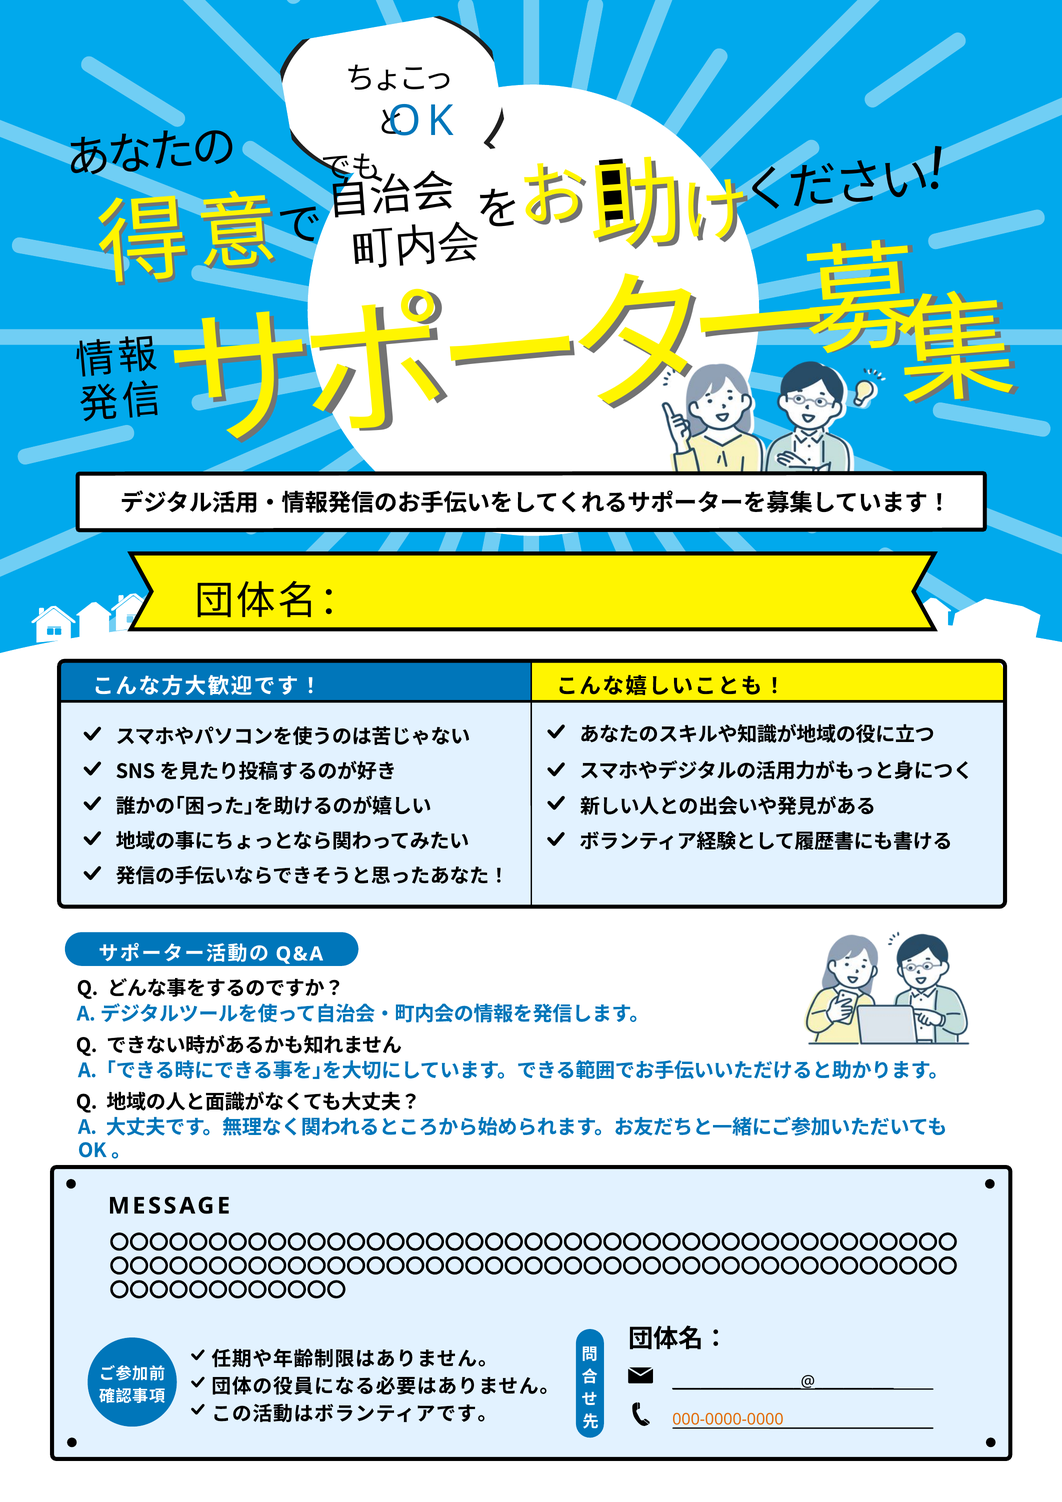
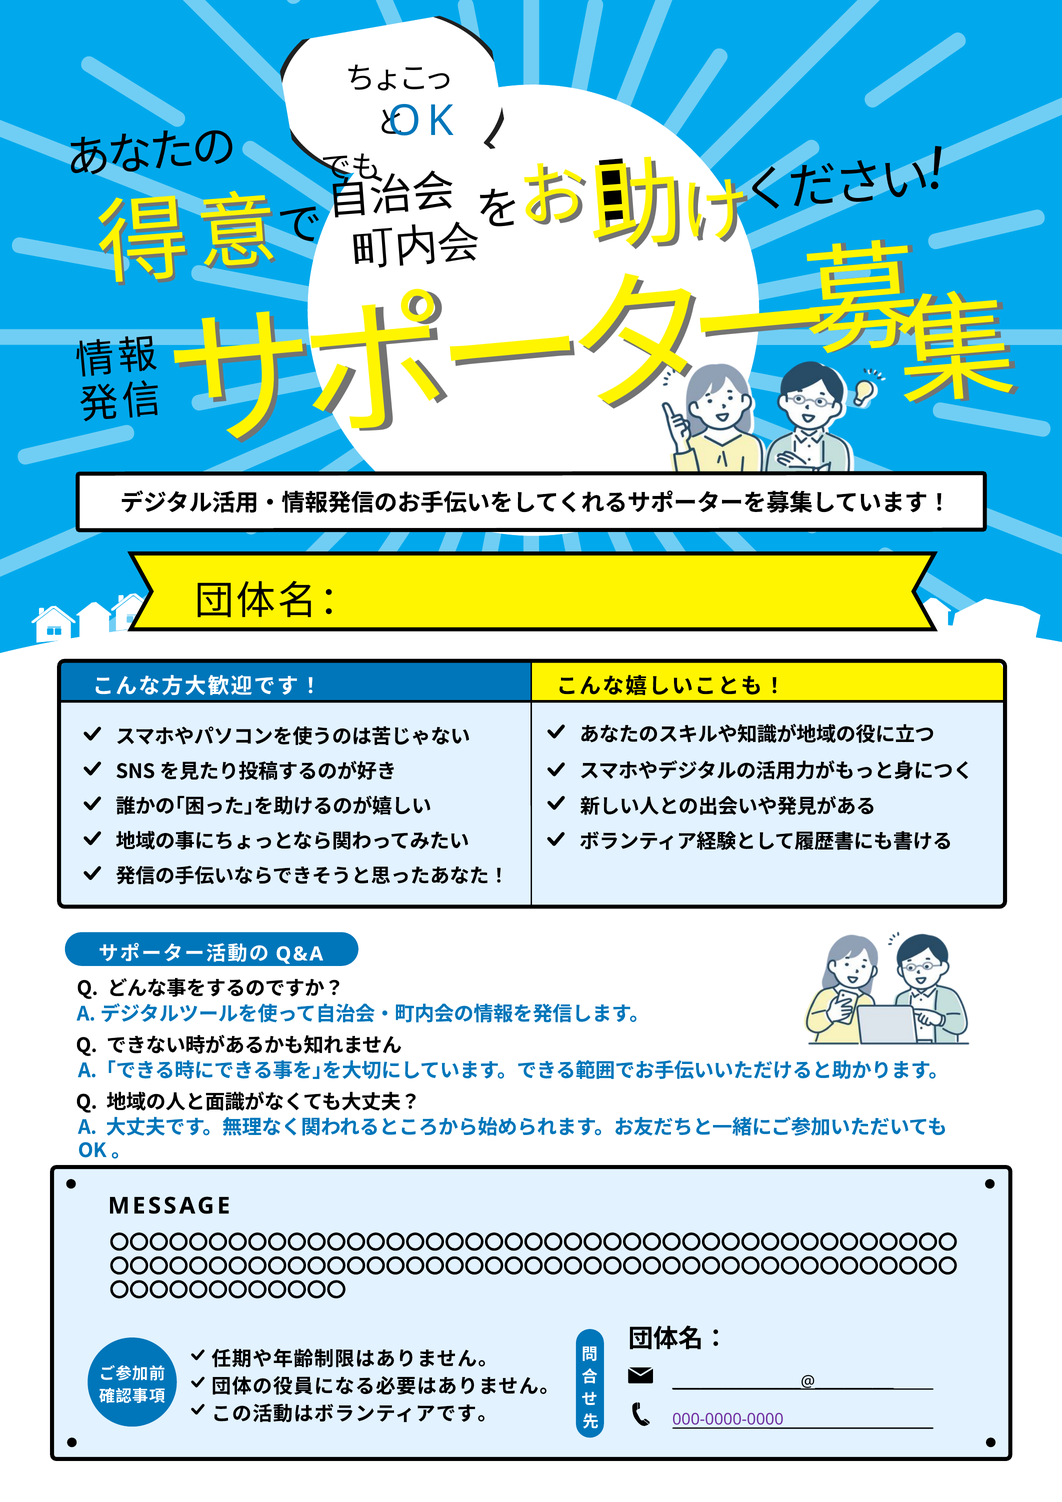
000-0000-0000 colour: orange -> purple
